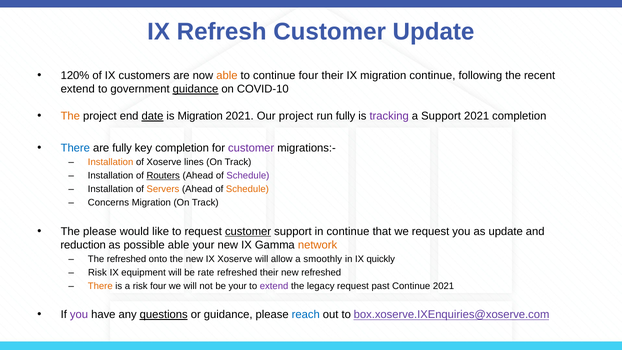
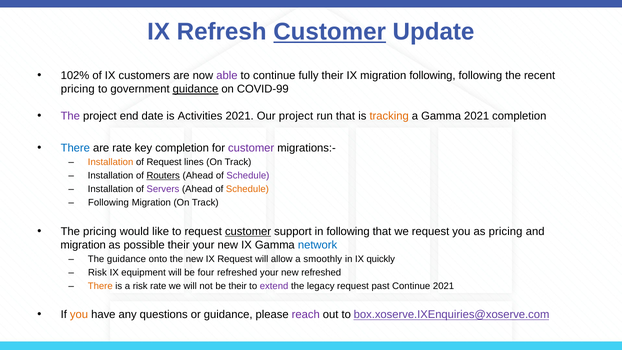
Customer at (330, 32) underline: none -> present
120%: 120% -> 102%
able at (227, 76) colour: orange -> purple
continue four: four -> fully
migration continue: continue -> following
extend at (78, 89): extend -> pricing
COVID-10: COVID-10 -> COVID-99
The at (70, 116) colour: orange -> purple
date underline: present -> none
is Migration: Migration -> Activities
run fully: fully -> that
tracking colour: purple -> orange
a Support: Support -> Gamma
are fully: fully -> rate
of Xoserve: Xoserve -> Request
Servers colour: orange -> purple
Concerns at (108, 203): Concerns -> Following
The please: please -> pricing
in continue: continue -> following
as update: update -> pricing
reduction at (83, 245): reduction -> migration
possible able: able -> their
network colour: orange -> blue
The refreshed: refreshed -> guidance
IX Xoserve: Xoserve -> Request
rate: rate -> four
refreshed their: their -> your
risk four: four -> rate
be your: your -> their
you at (79, 314) colour: purple -> orange
questions underline: present -> none
reach colour: blue -> purple
